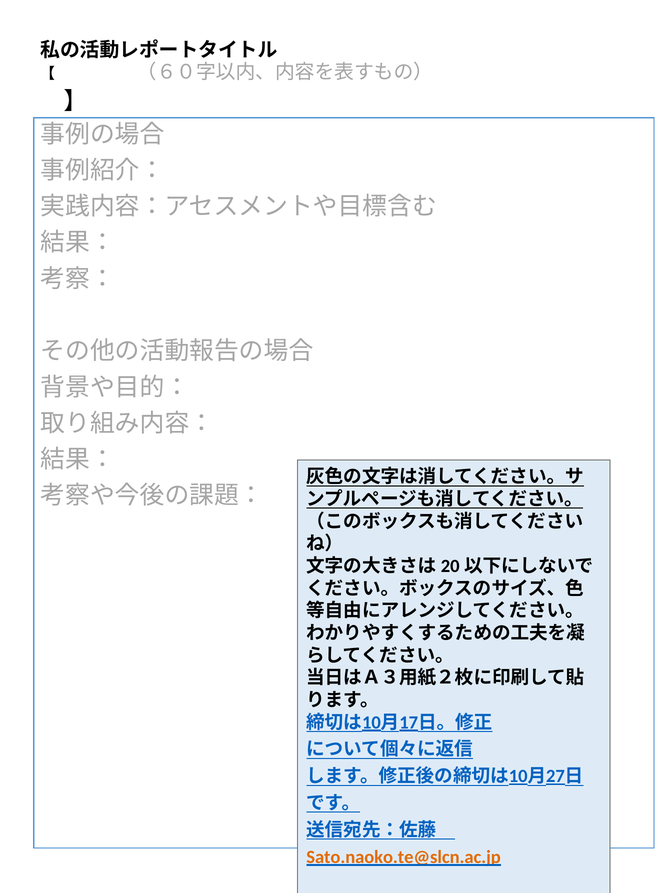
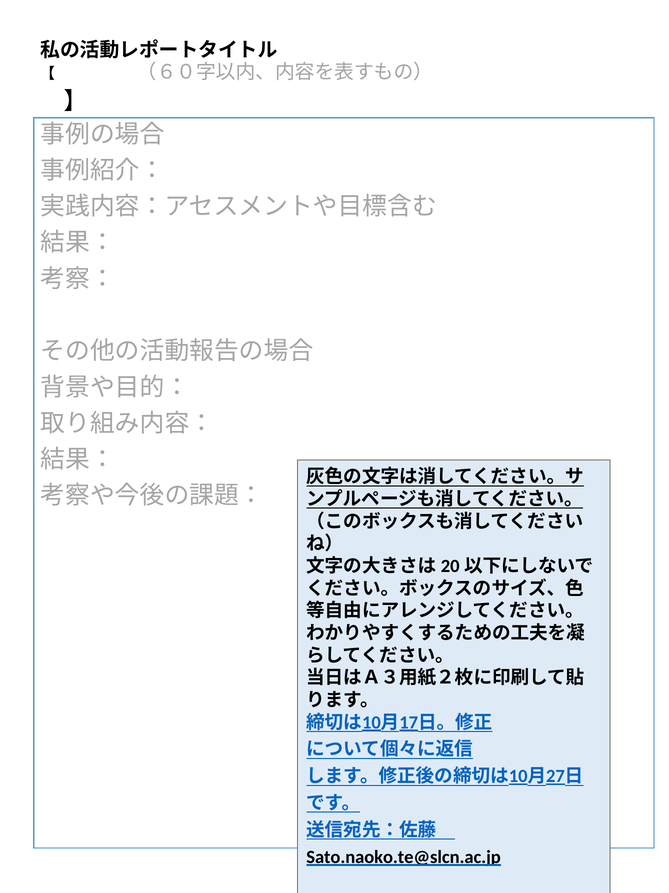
Sato.naoko.te@slcn.ac.jp colour: orange -> black
